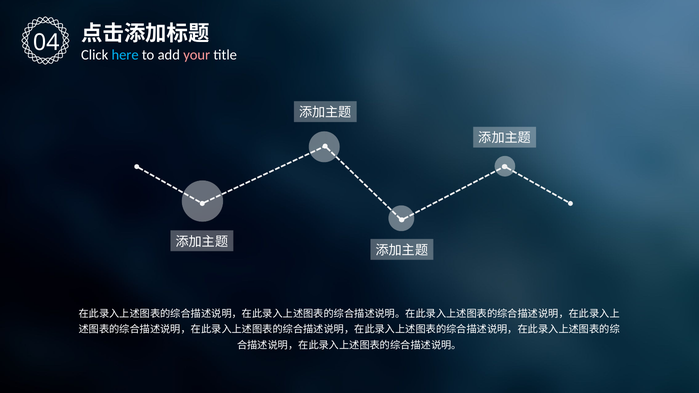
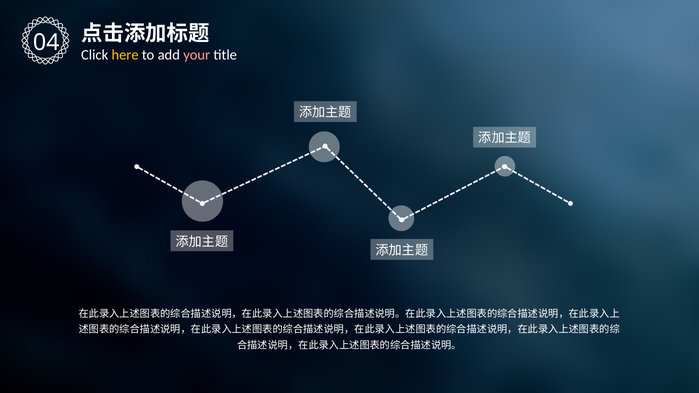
here colour: light blue -> yellow
